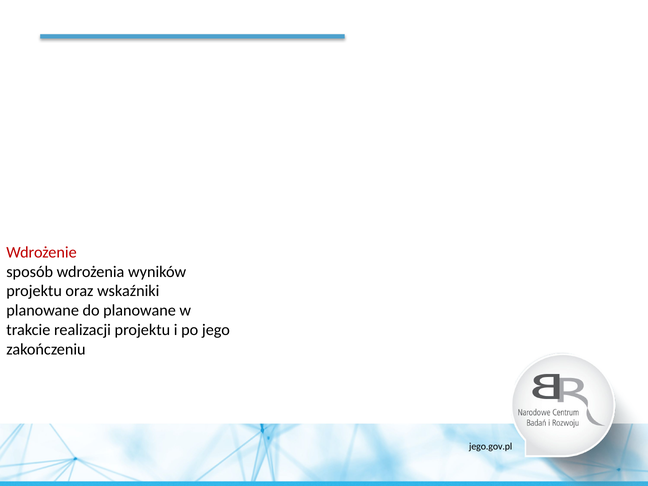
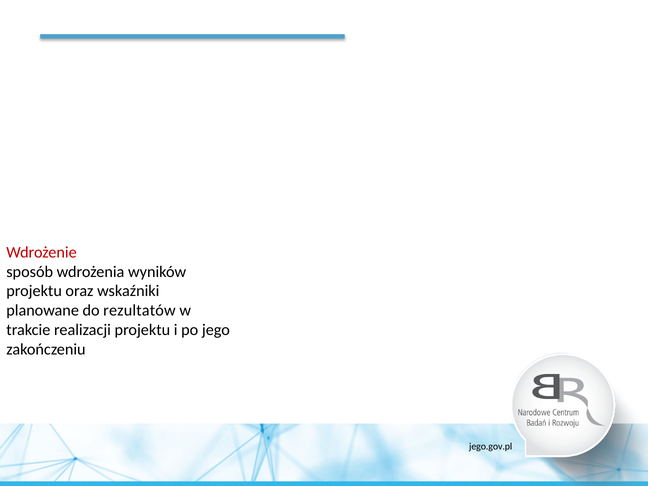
do planowane: planowane -> rezultatów
